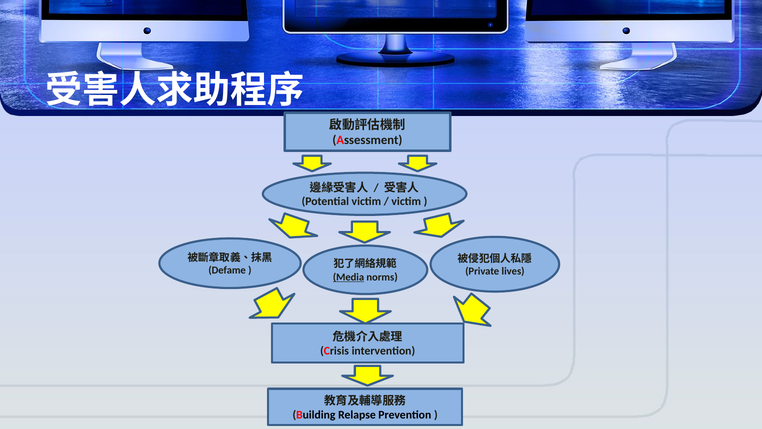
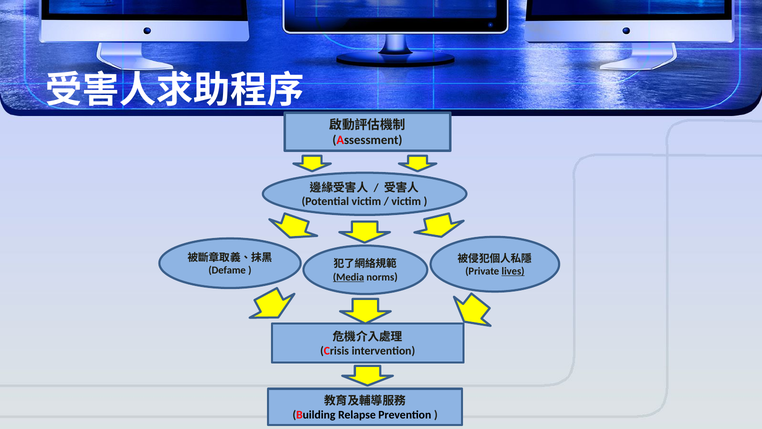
lives underline: none -> present
